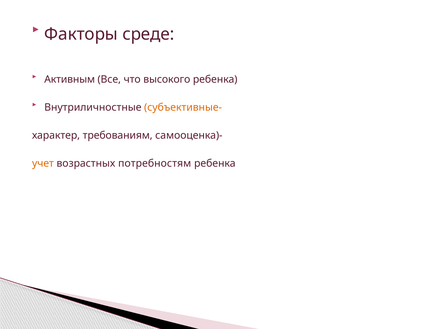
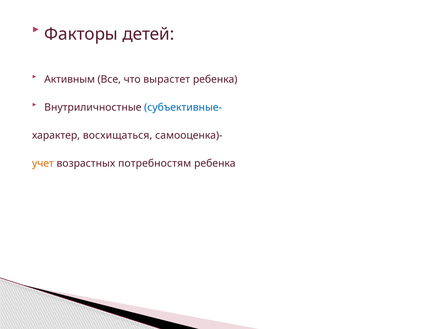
среде: среде -> детей
высокого: высокого -> вырастет
субъективные- colour: orange -> blue
требованиям: требованиям -> восхищаться
